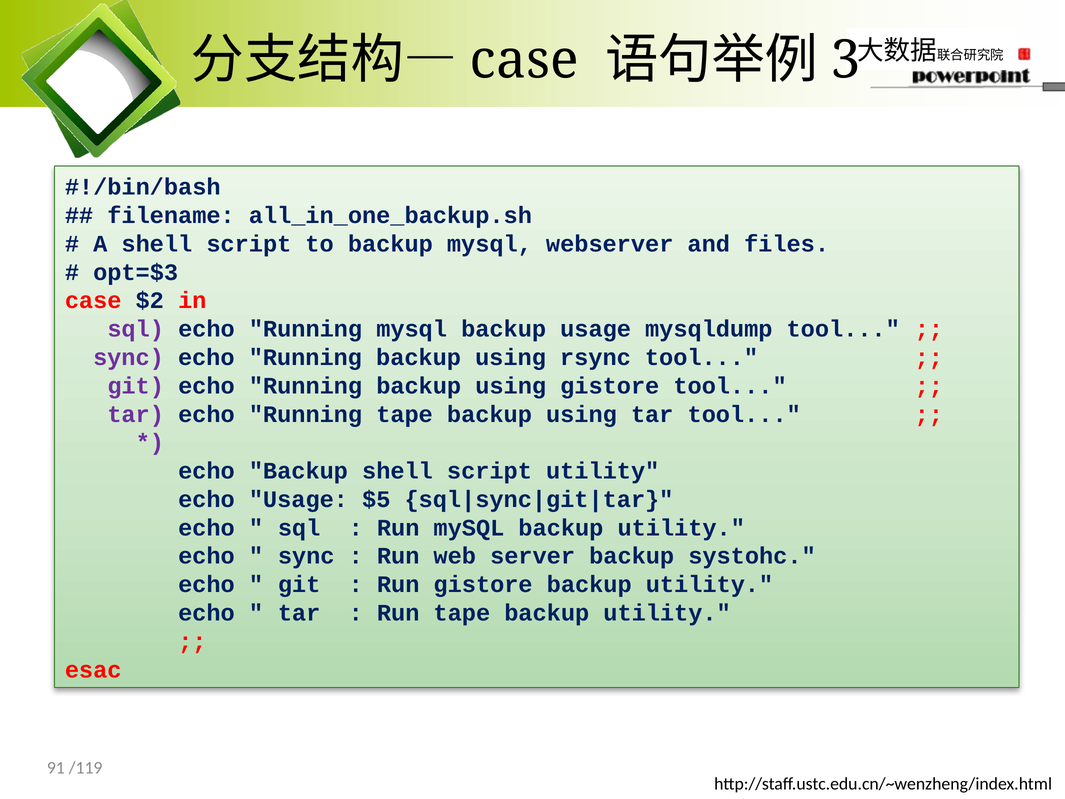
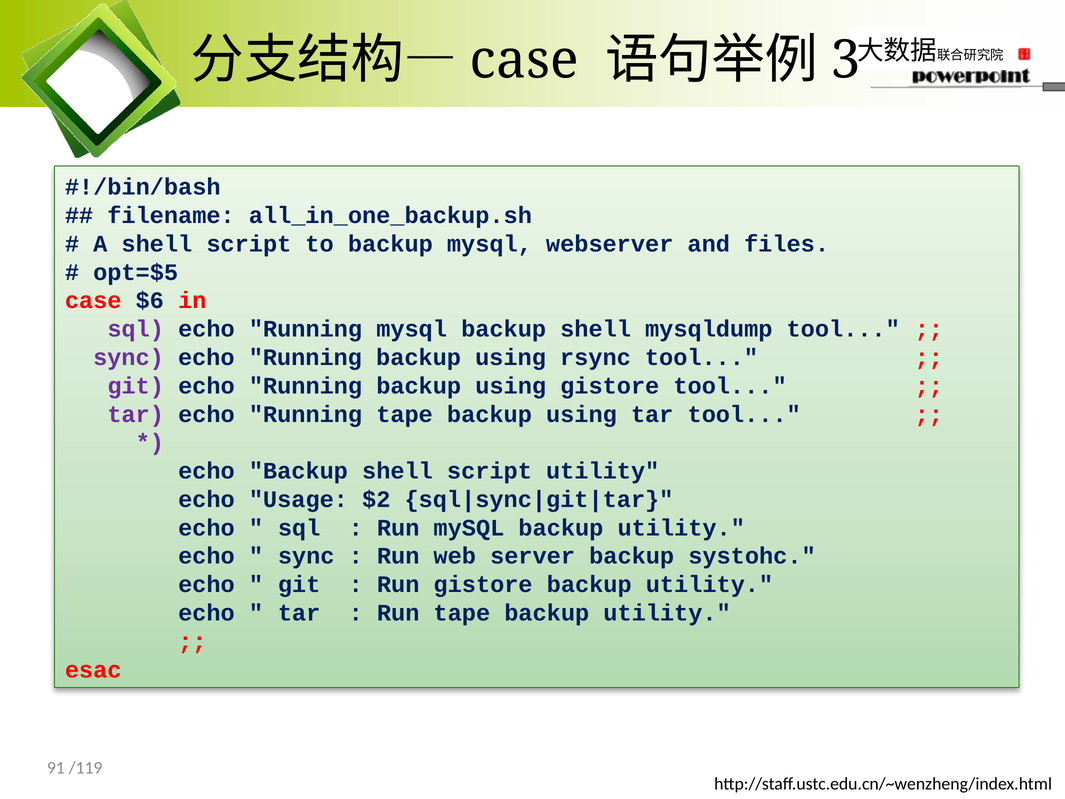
opt=$3: opt=$3 -> opt=$5
$2: $2 -> $6
mysql backup usage: usage -> shell
$5: $5 -> $2
